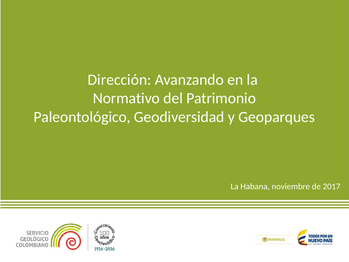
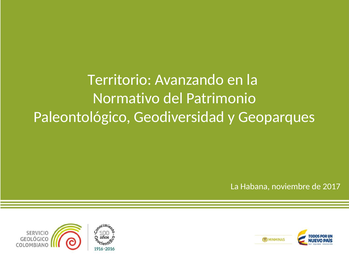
Dirección: Dirección -> Territorio
